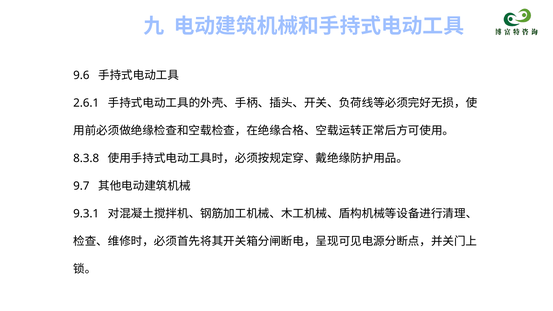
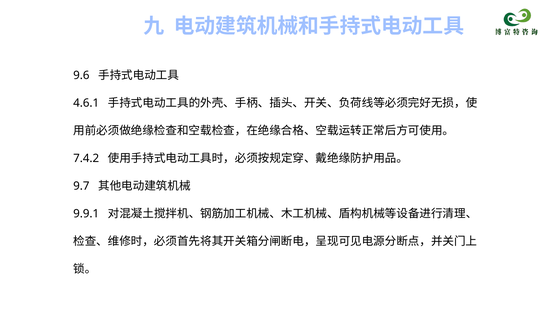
2.6.1: 2.6.1 -> 4.6.1
8.3.8: 8.3.8 -> 7.4.2
9.3.1: 9.3.1 -> 9.9.1
